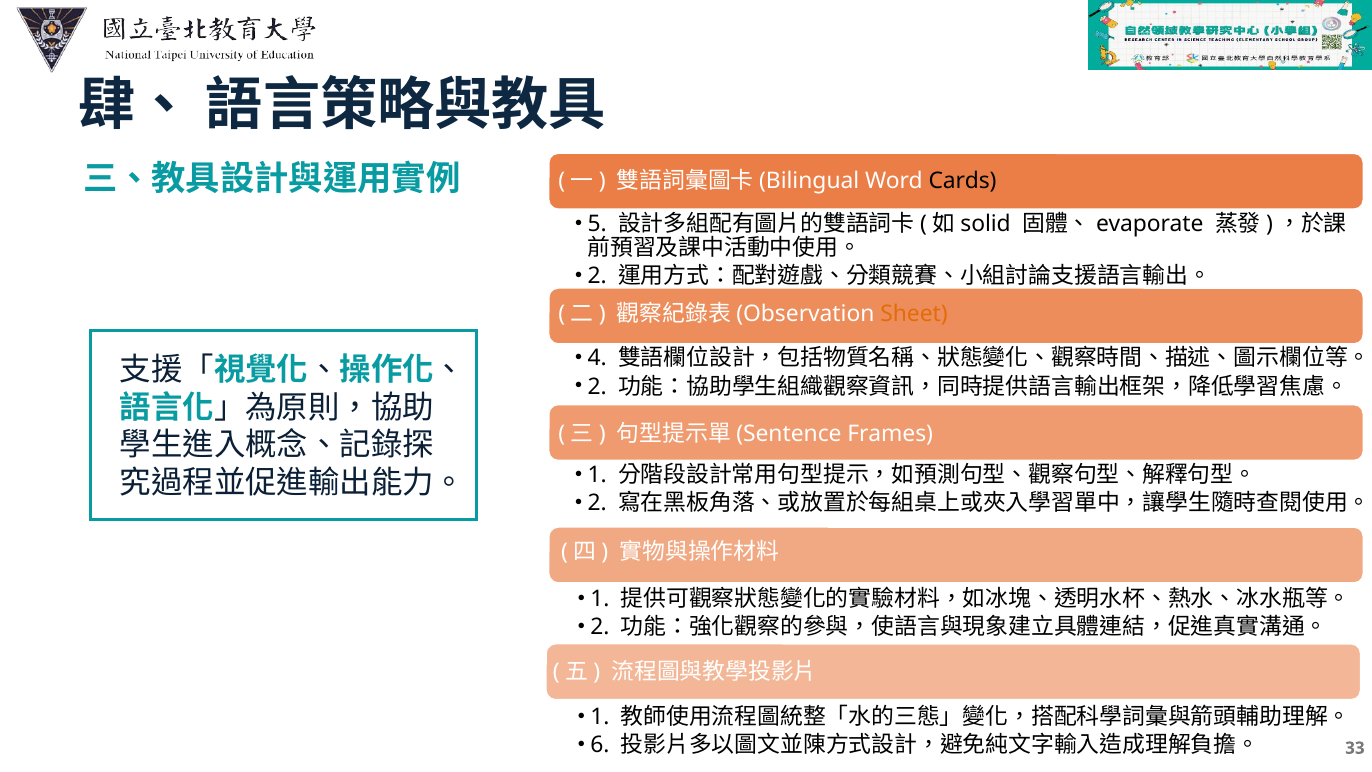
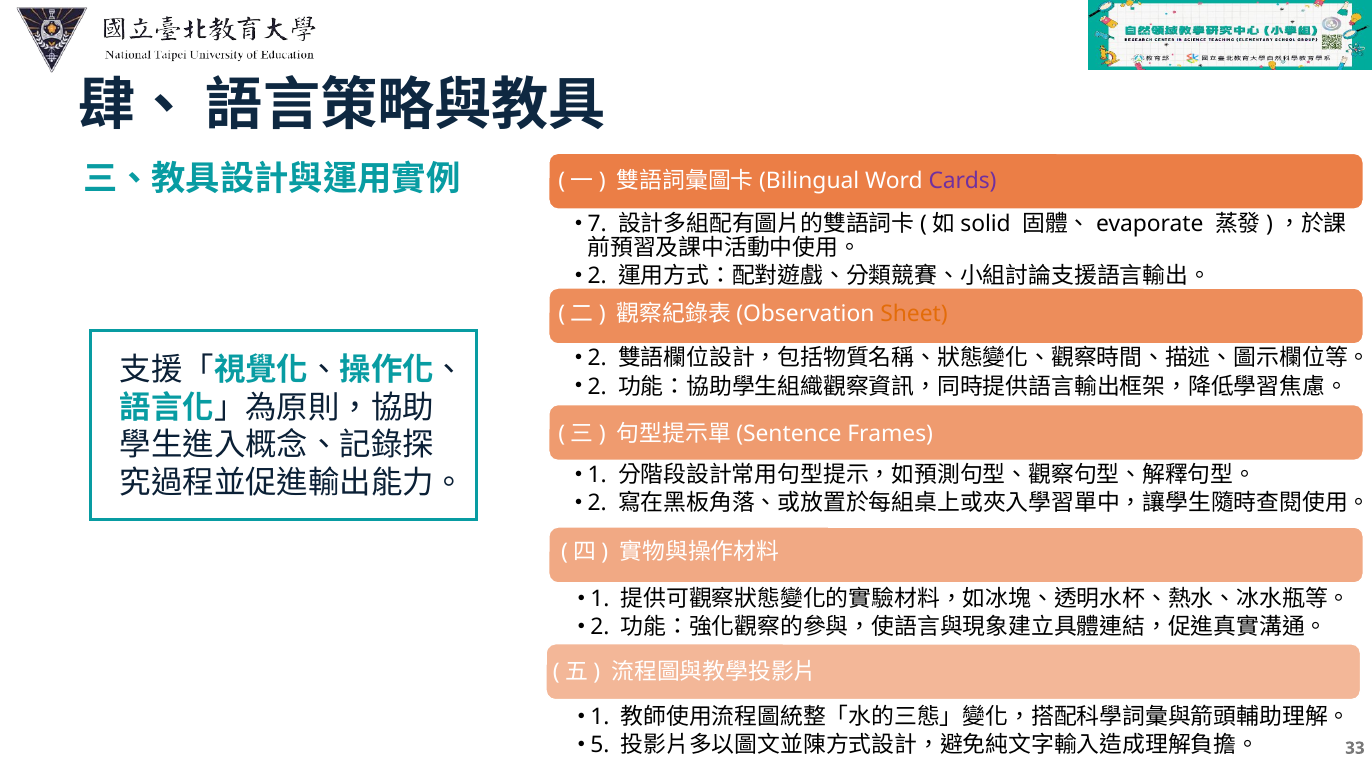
Cards colour: black -> purple
5: 5 -> 7
4 at (597, 358): 4 -> 2
6: 6 -> 5
